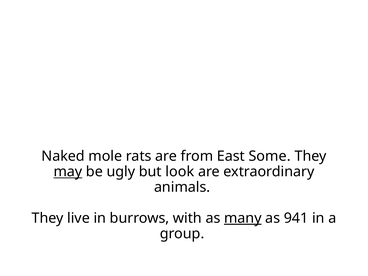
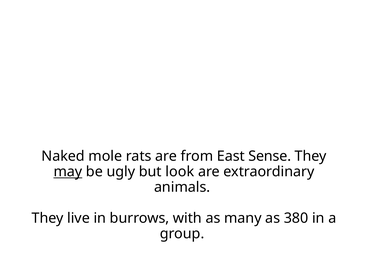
Some: Some -> Sense
many underline: present -> none
941: 941 -> 380
